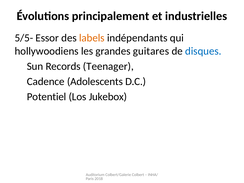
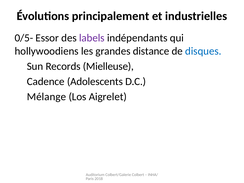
5/5-: 5/5- -> 0/5-
labels colour: orange -> purple
guitares: guitares -> distance
Teenager: Teenager -> Mielleuse
Potentiel: Potentiel -> Mélange
Jukebox: Jukebox -> Aigrelet
